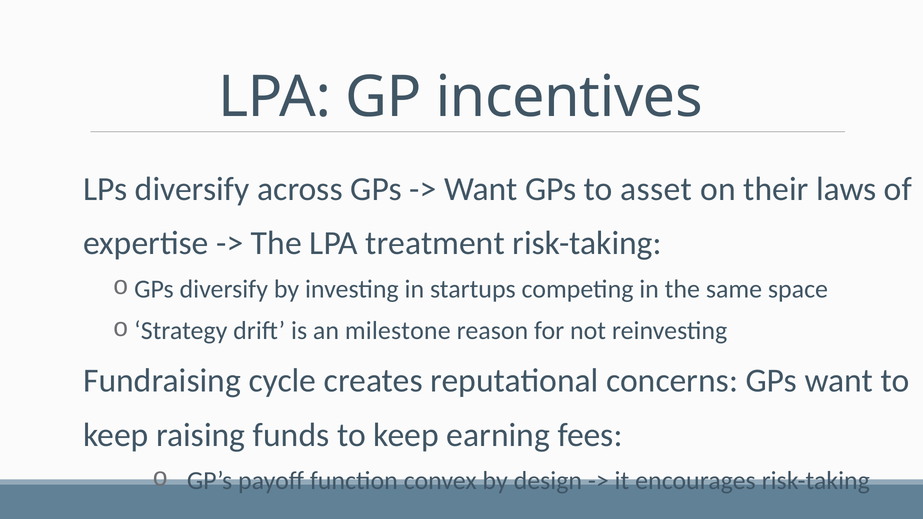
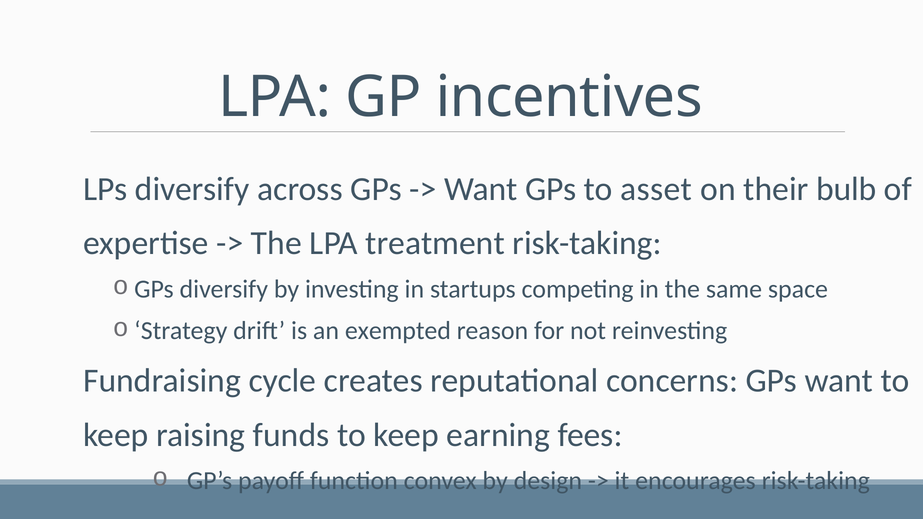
laws: laws -> bulb
milestone: milestone -> exempted
